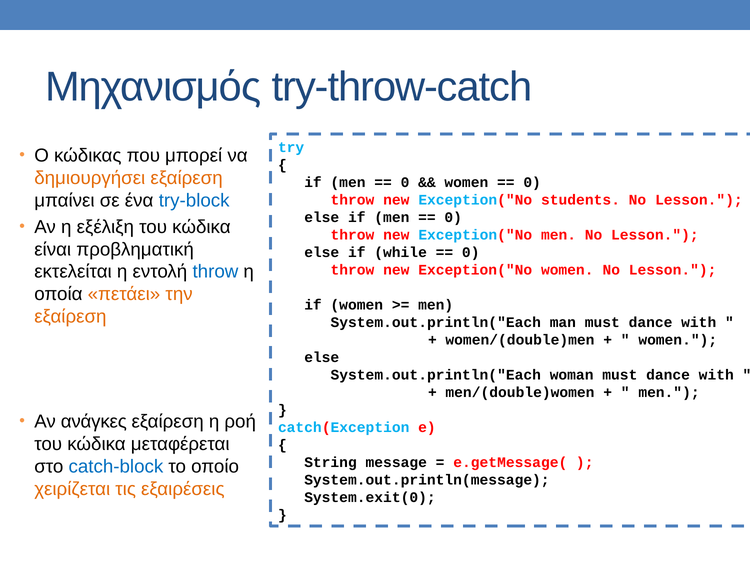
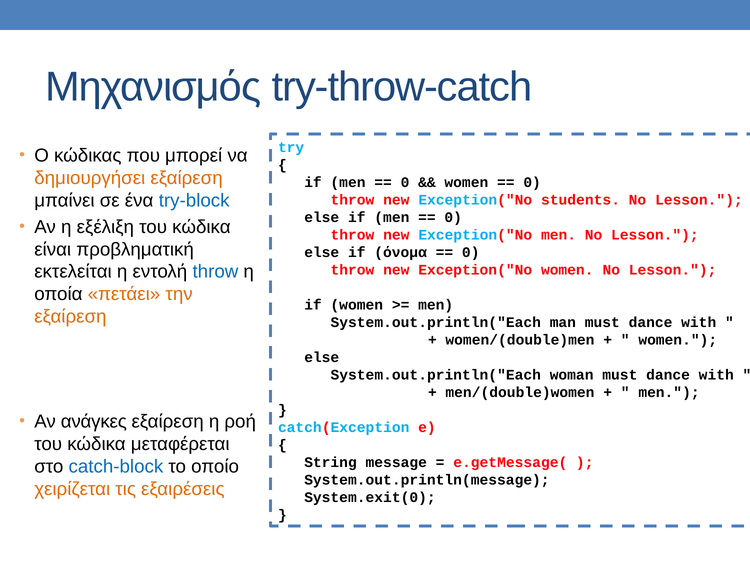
while: while -> όνομα
